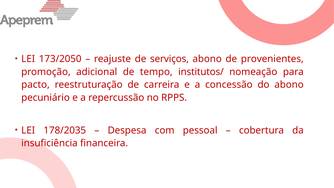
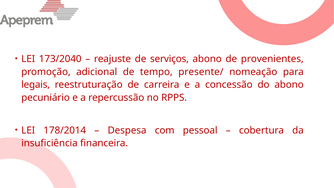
173/2050: 173/2050 -> 173/2040
institutos/: institutos/ -> presente/
pacto: pacto -> legais
178/2035: 178/2035 -> 178/2014
